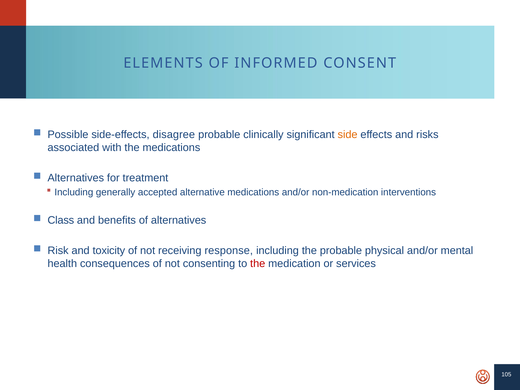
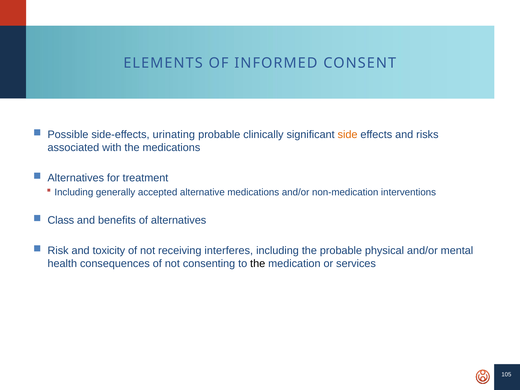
disagree: disagree -> urinating
response: response -> interferes
the at (258, 264) colour: red -> black
